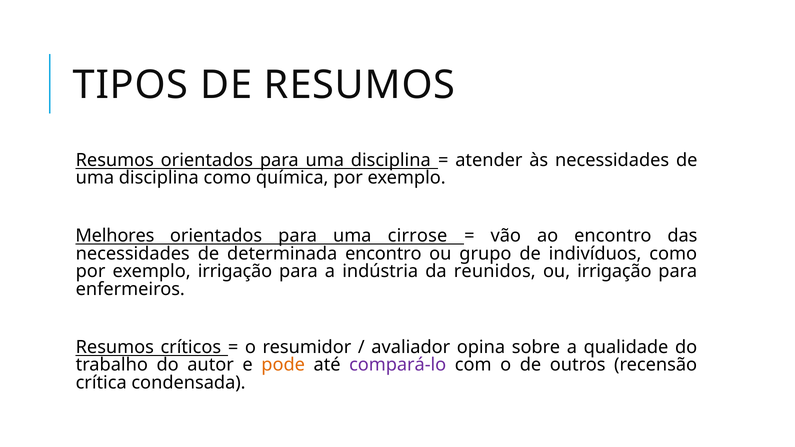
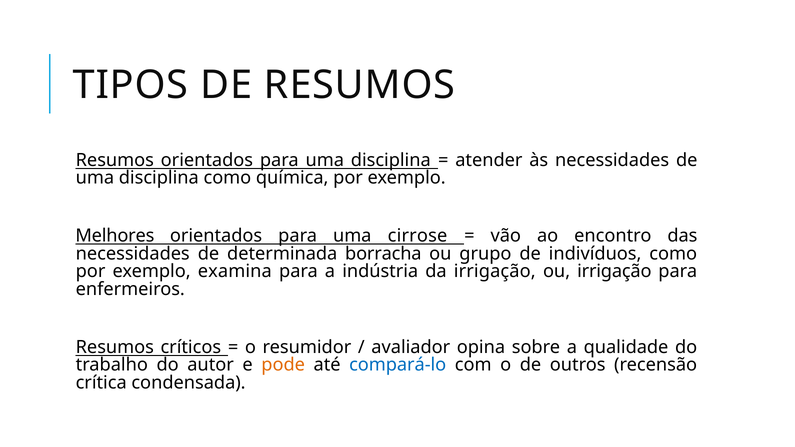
determinada encontro: encontro -> borracha
exemplo irrigação: irrigação -> examina
da reunidos: reunidos -> irrigação
compará-lo colour: purple -> blue
